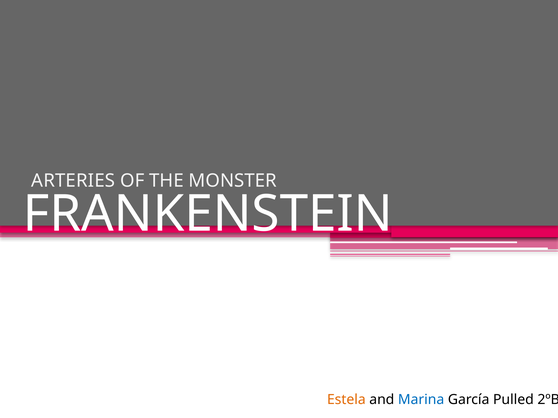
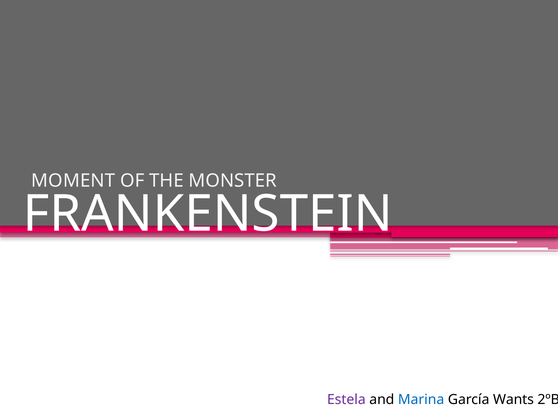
ARTERIES: ARTERIES -> MOMENT
Estela colour: orange -> purple
Pulled: Pulled -> Wants
